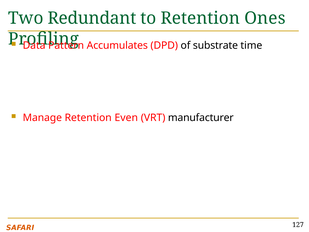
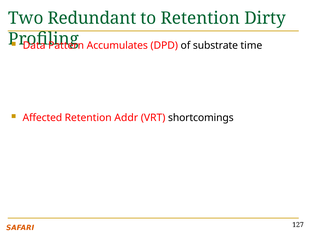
Ones: Ones -> Dirty
Manage: Manage -> Affected
Even: Even -> Addr
manufacturer: manufacturer -> shortcomings
